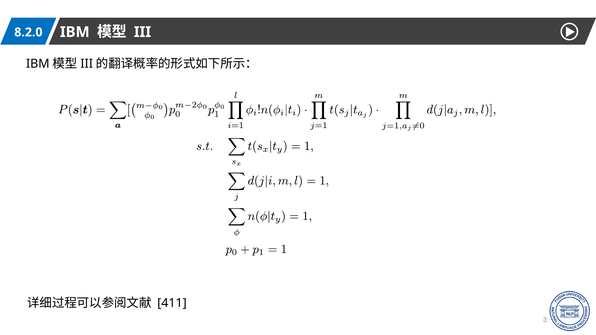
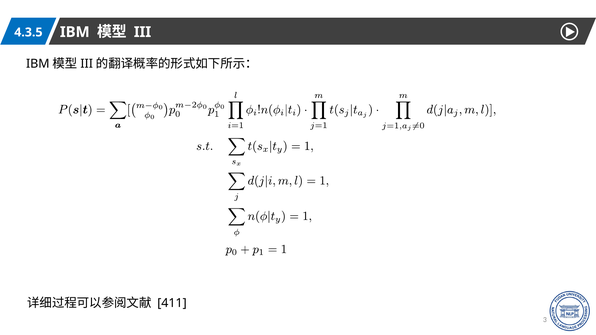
8.2.0: 8.2.0 -> 4.3.5
